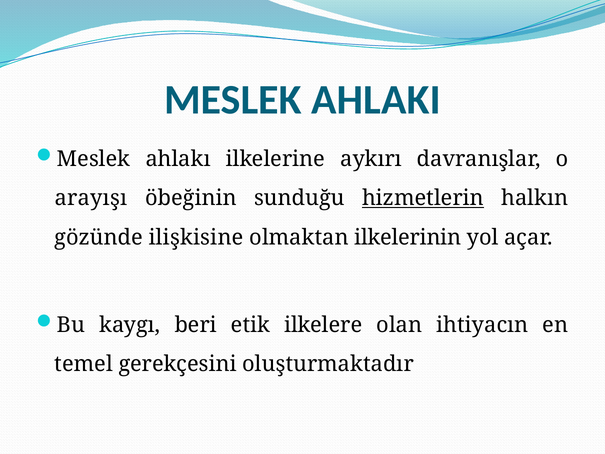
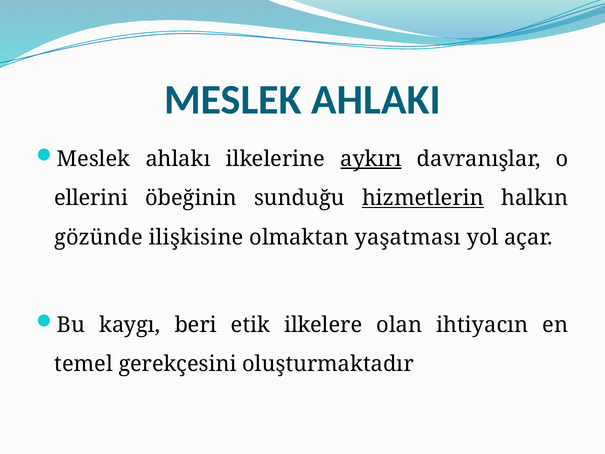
aykırı underline: none -> present
arayışı: arayışı -> ellerini
ilkelerinin: ilkelerinin -> yaşatması
